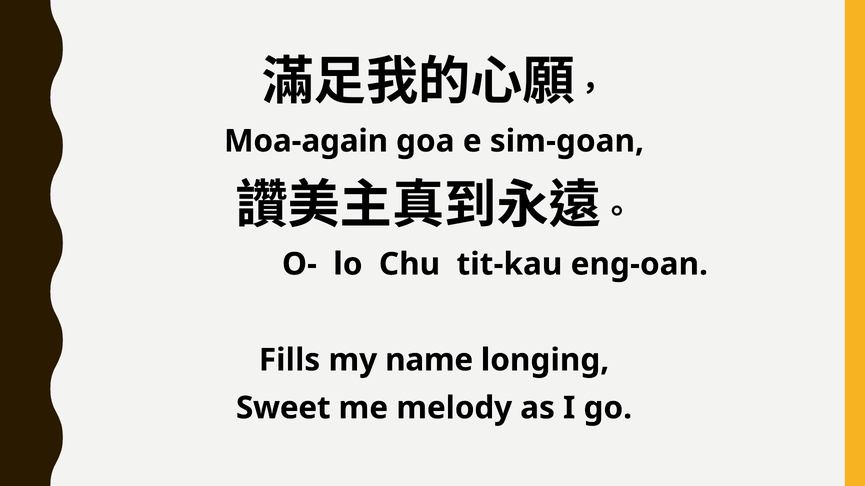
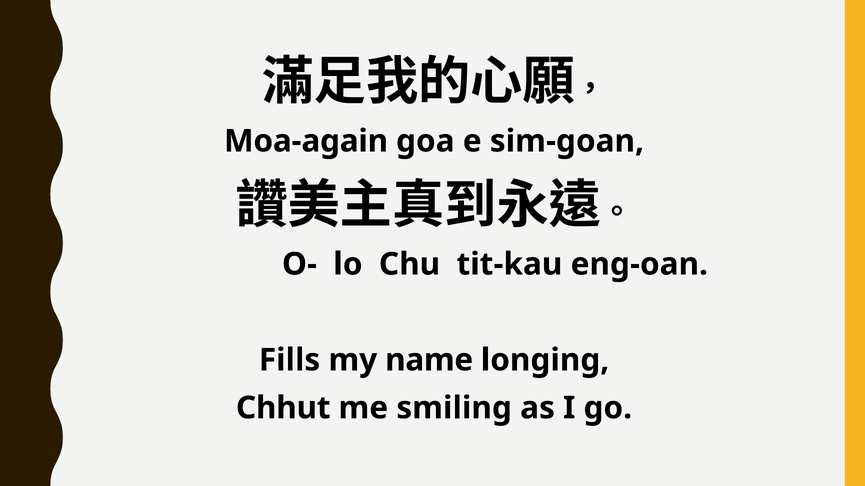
Sweet: Sweet -> Chhut
melody: melody -> smiling
